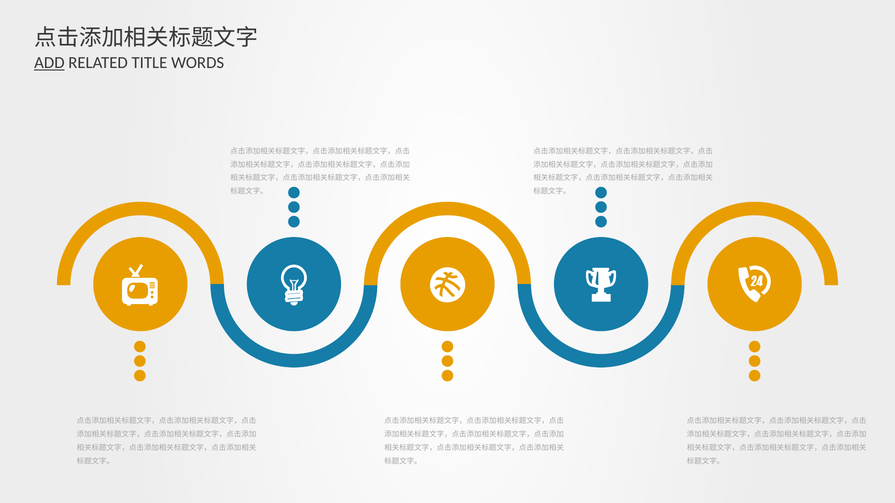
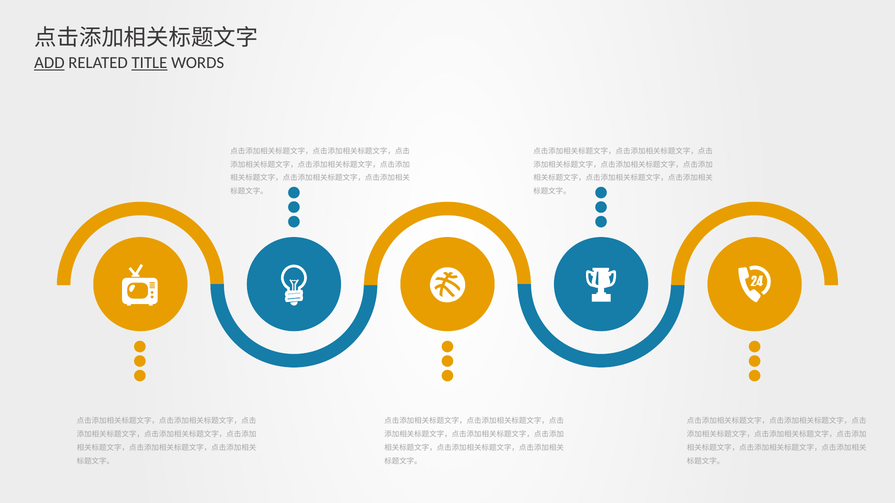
TITLE underline: none -> present
